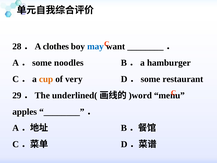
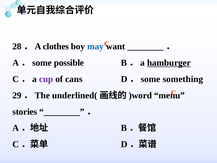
noodles: noodles -> possible
hamburger underline: none -> present
cup colour: orange -> purple
very: very -> cans
restaurant: restaurant -> something
apples: apples -> stories
